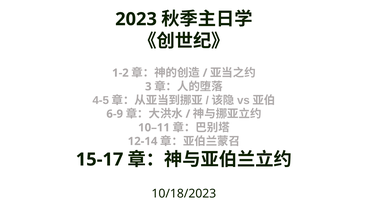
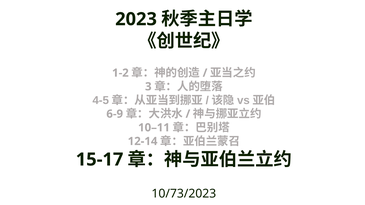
10/18/2023: 10/18/2023 -> 10/73/2023
